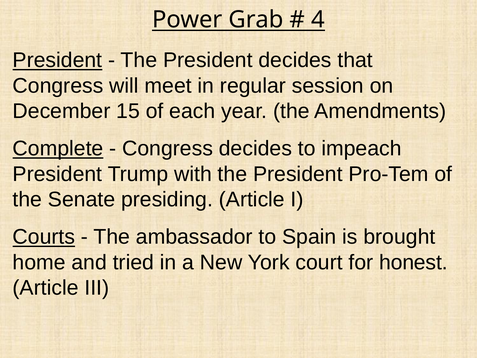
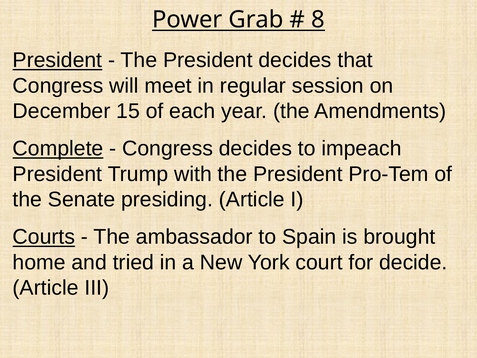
4: 4 -> 8
honest: honest -> decide
